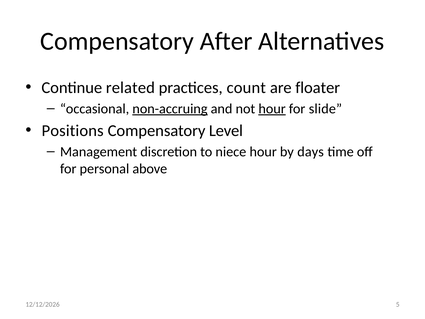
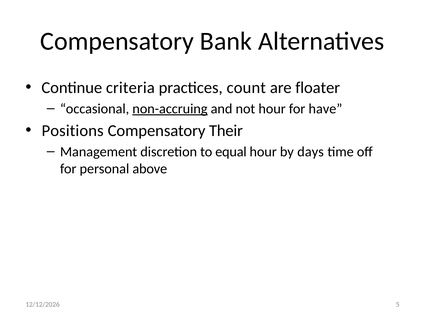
After: After -> Bank
related: related -> criteria
hour at (272, 109) underline: present -> none
slide: slide -> have
Level: Level -> Their
niece: niece -> equal
